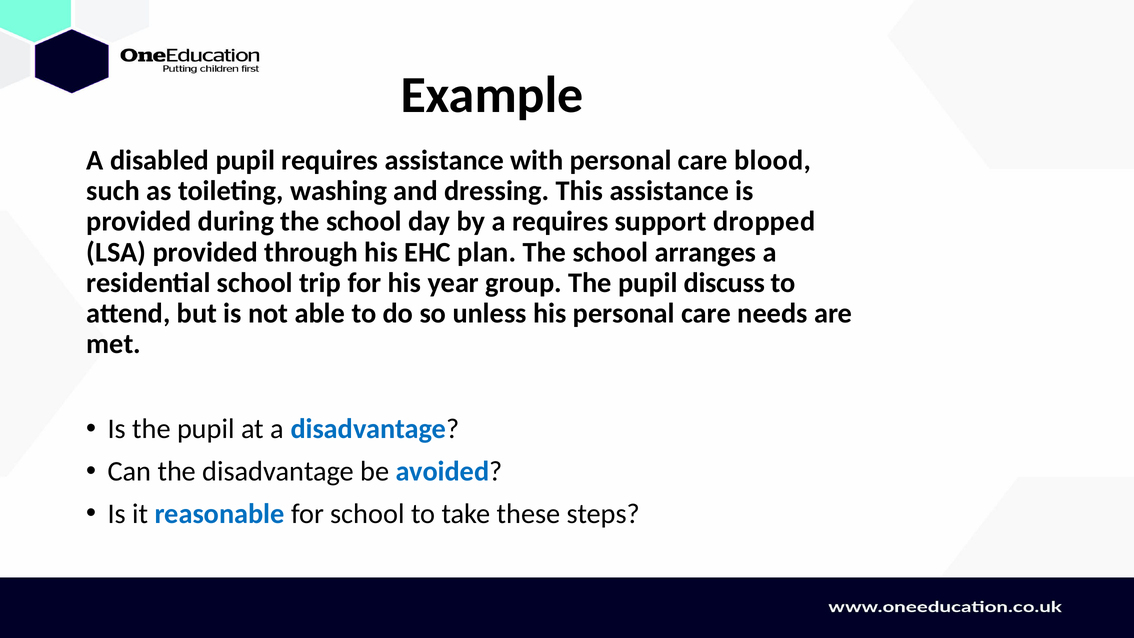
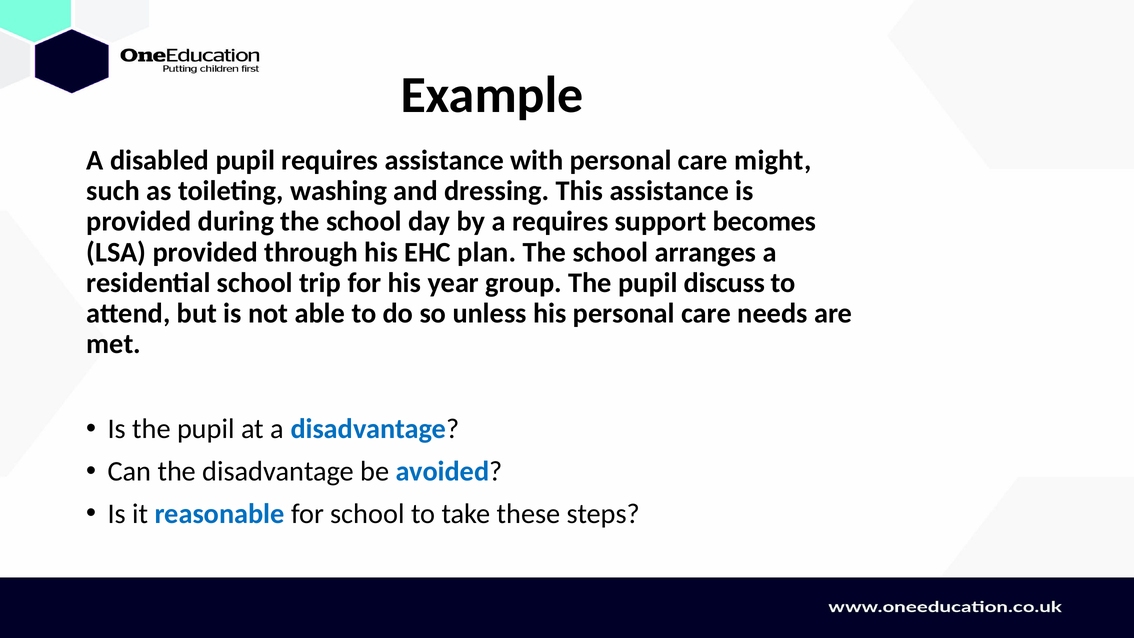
blood: blood -> might
dropped: dropped -> becomes
